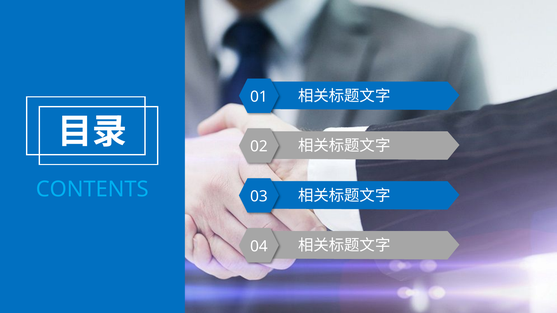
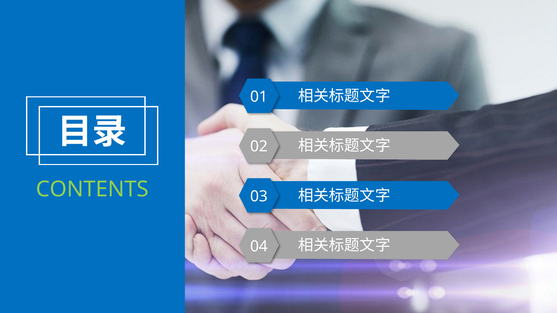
CONTENTS colour: light blue -> light green
